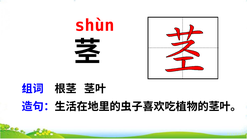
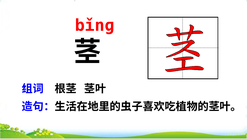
shùn: shùn -> bǐnɡ
